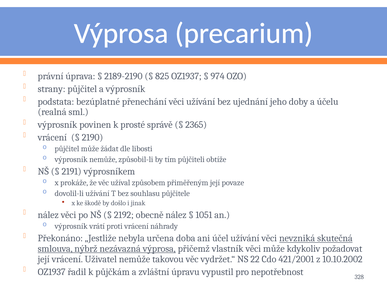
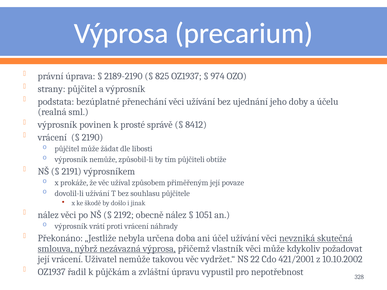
2365: 2365 -> 8412
